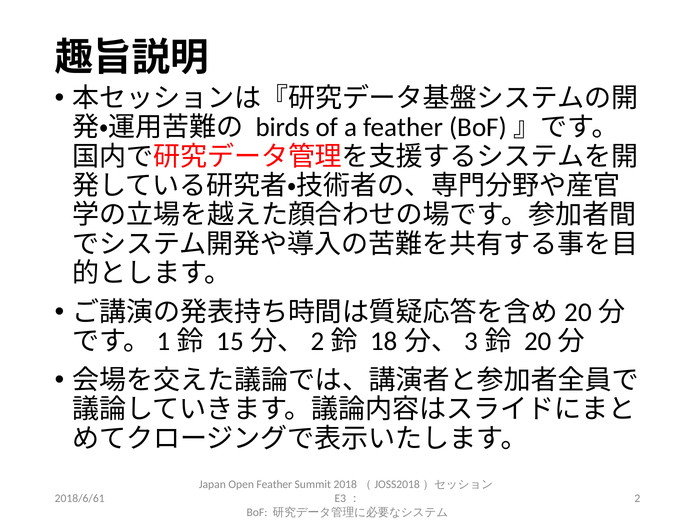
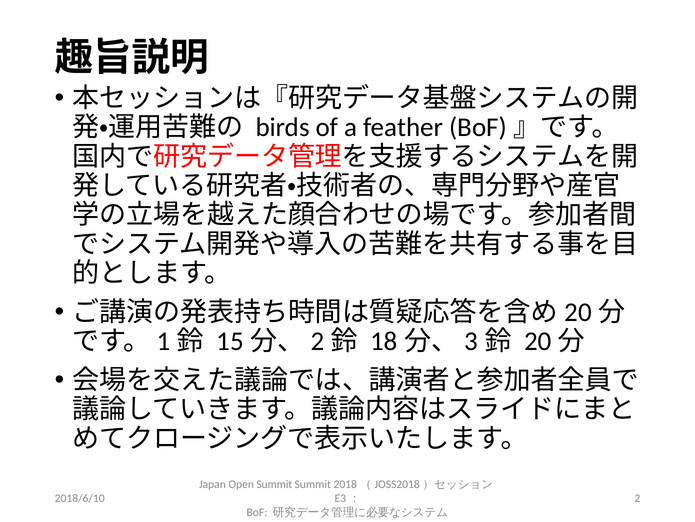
Open Feather: Feather -> Summit
2018/6/61: 2018/6/61 -> 2018/6/10
